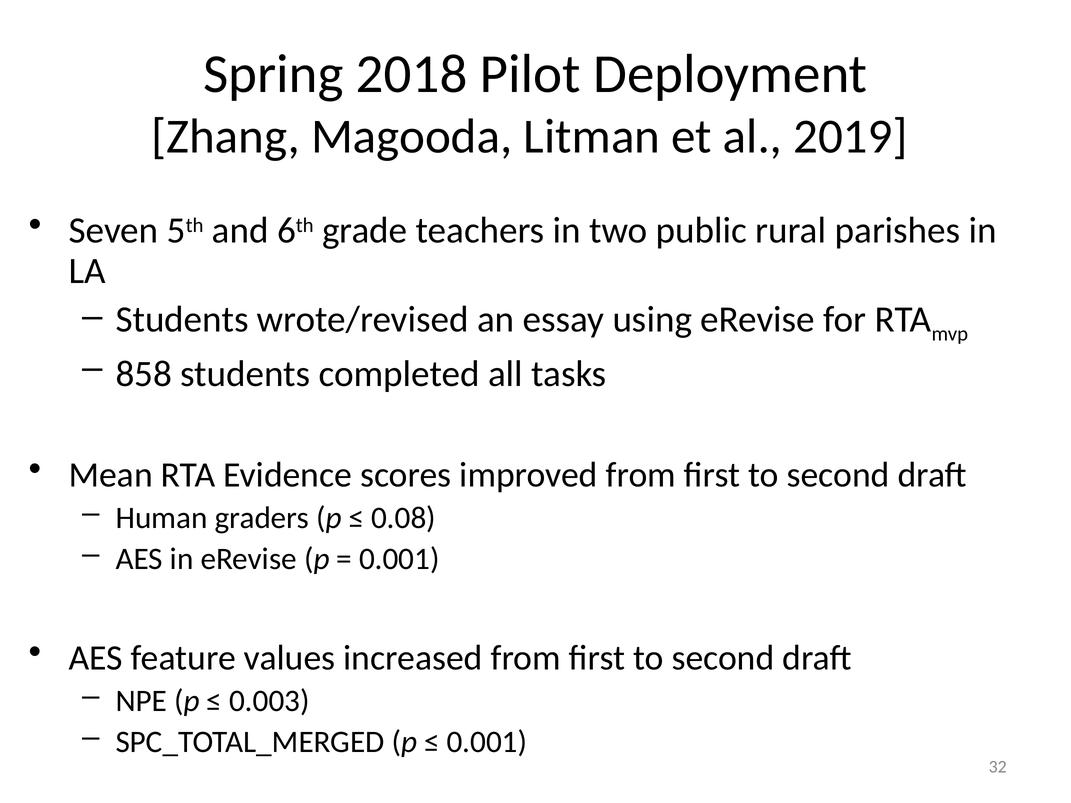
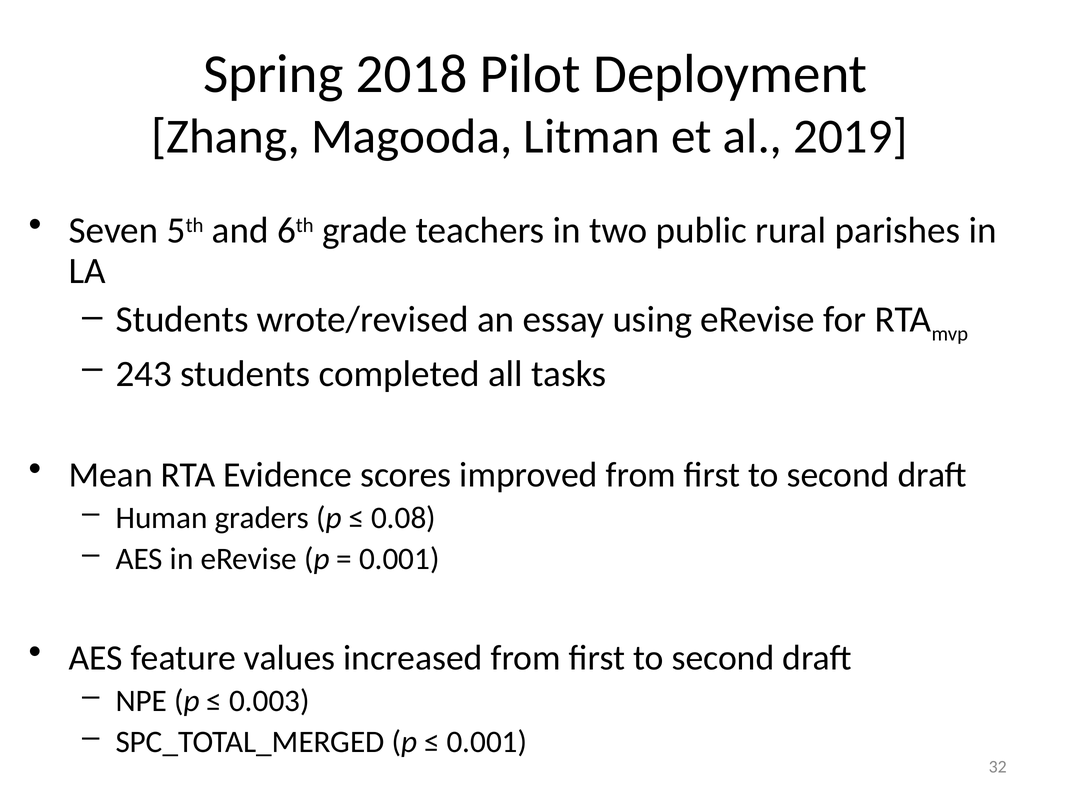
858: 858 -> 243
